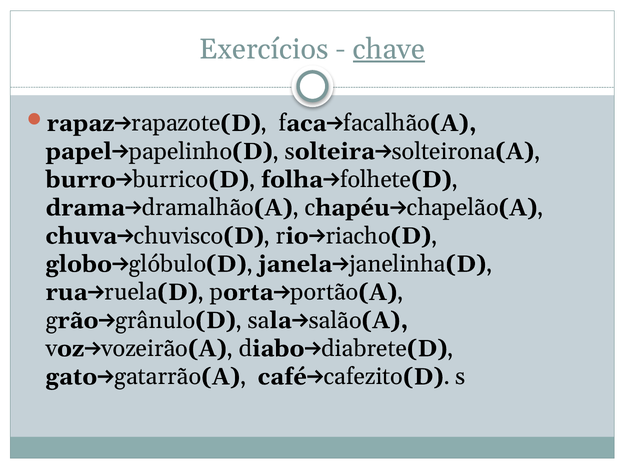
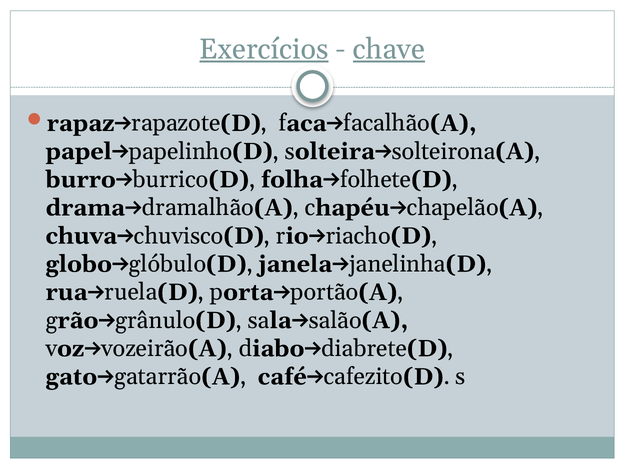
Exercícios underline: none -> present
